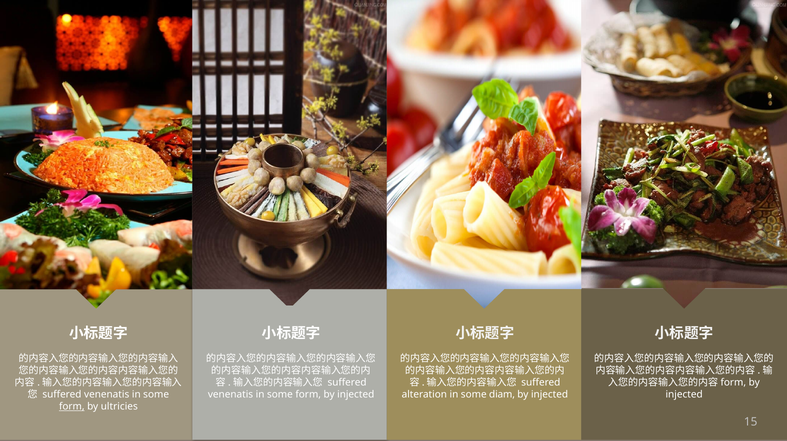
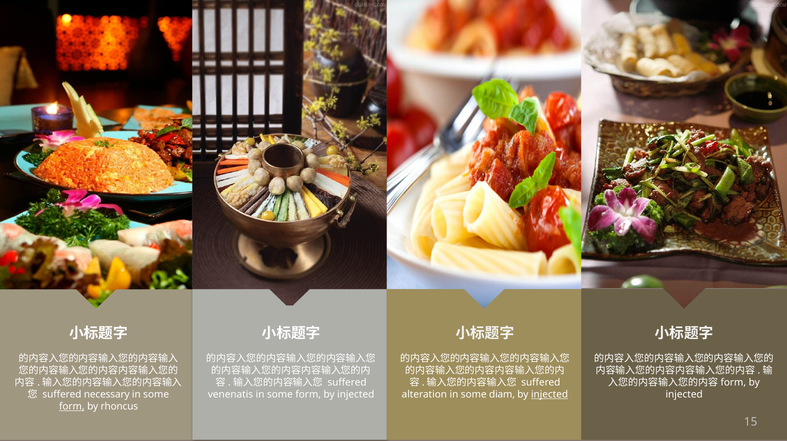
venenatis at (107, 395): venenatis -> necessary
injected at (550, 395) underline: none -> present
ultricies: ultricies -> rhoncus
